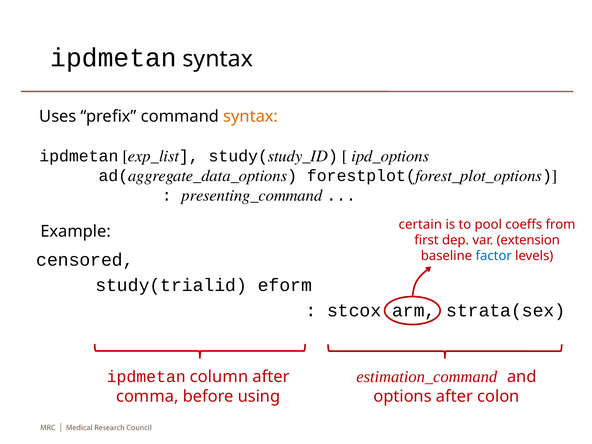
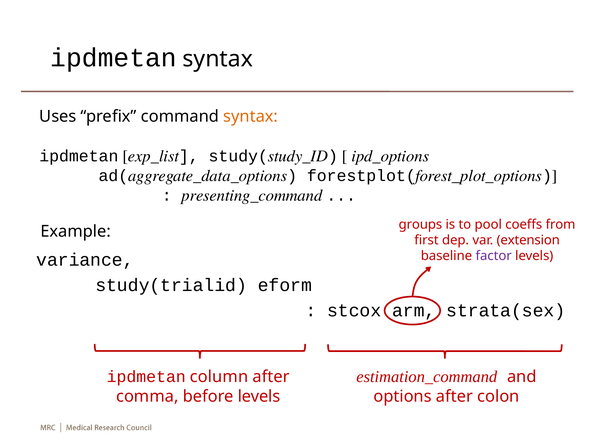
certain: certain -> groups
factor colour: blue -> purple
censored: censored -> variance
before using: using -> levels
